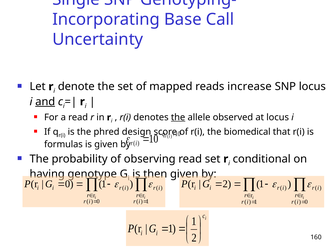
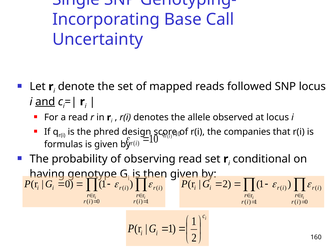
increase: increase -> followed
the at (178, 117) underline: present -> none
biomedical: biomedical -> companies
